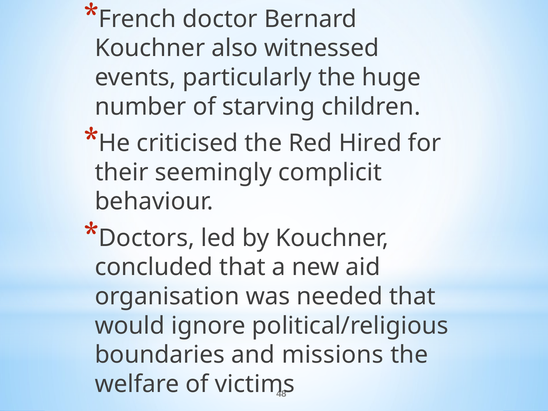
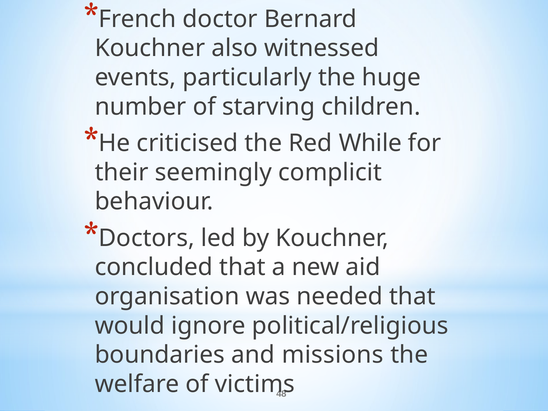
Hired: Hired -> While
